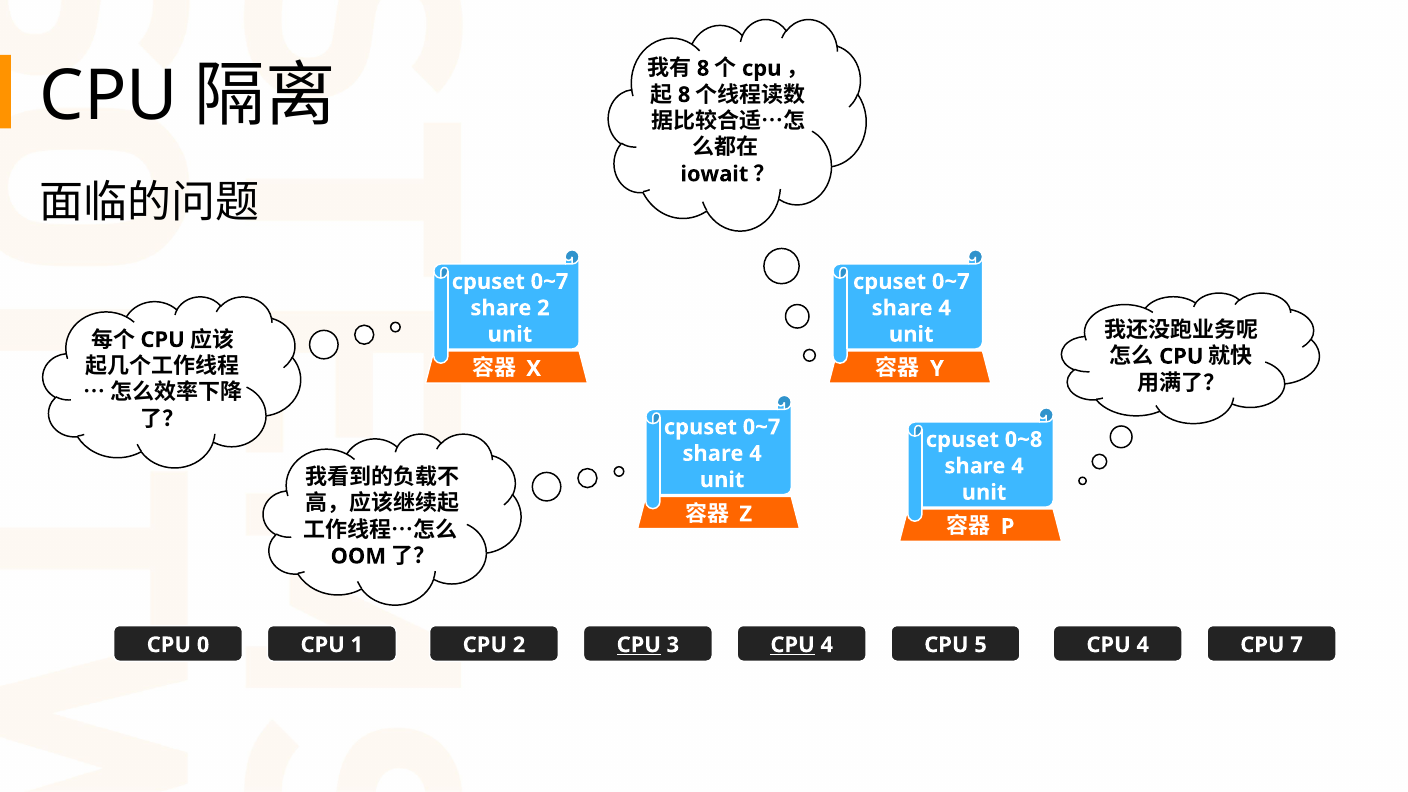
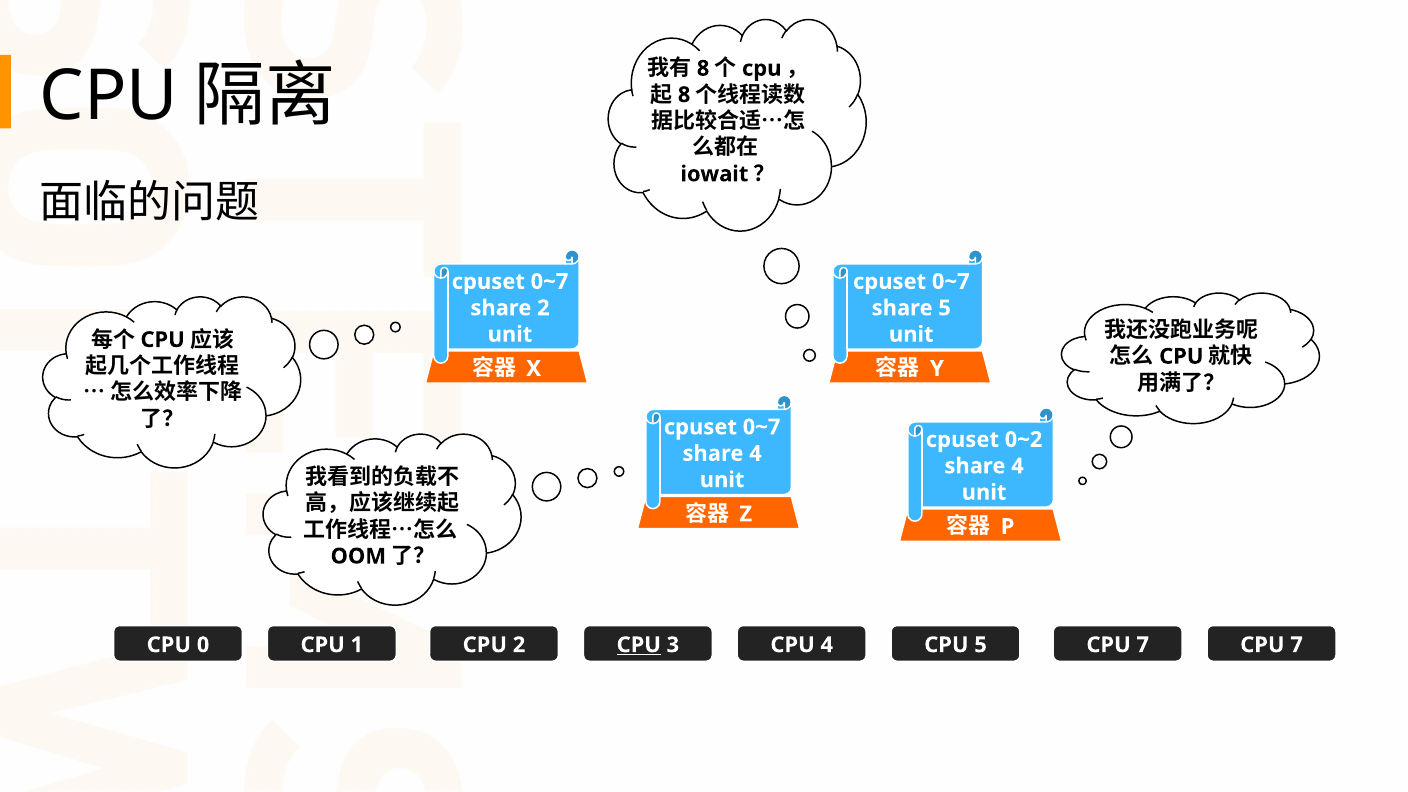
4 at (945, 308): 4 -> 5
0~8: 0~8 -> 0~2
CPU at (793, 645) underline: present -> none
5 CPU 4: 4 -> 7
